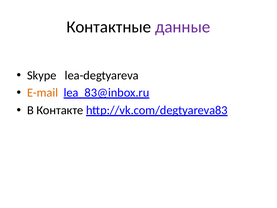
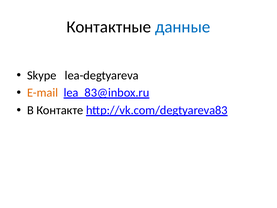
данные colour: purple -> blue
